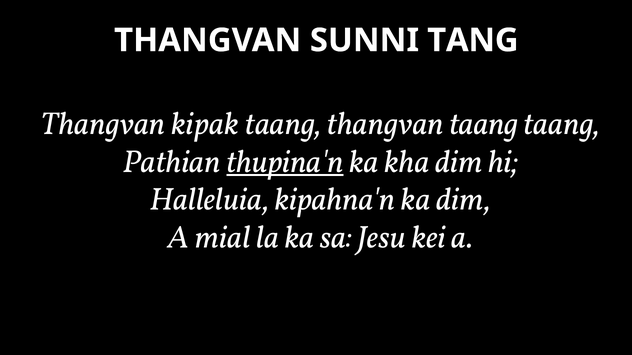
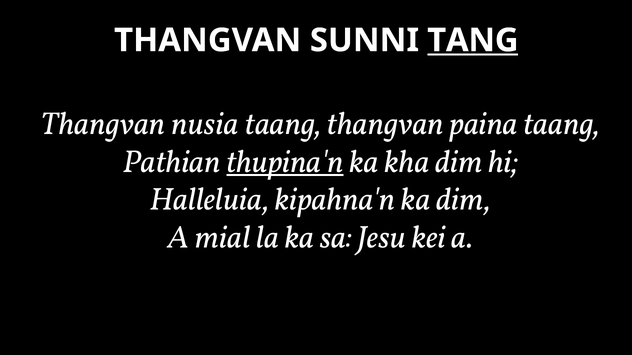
TANG underline: none -> present
kipak: kipak -> nusia
thangvan taang: taang -> paina
